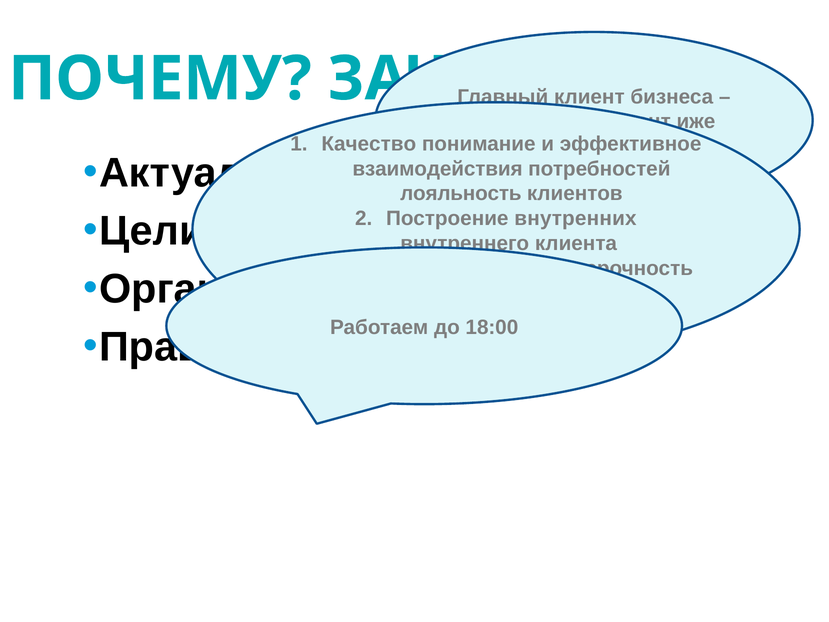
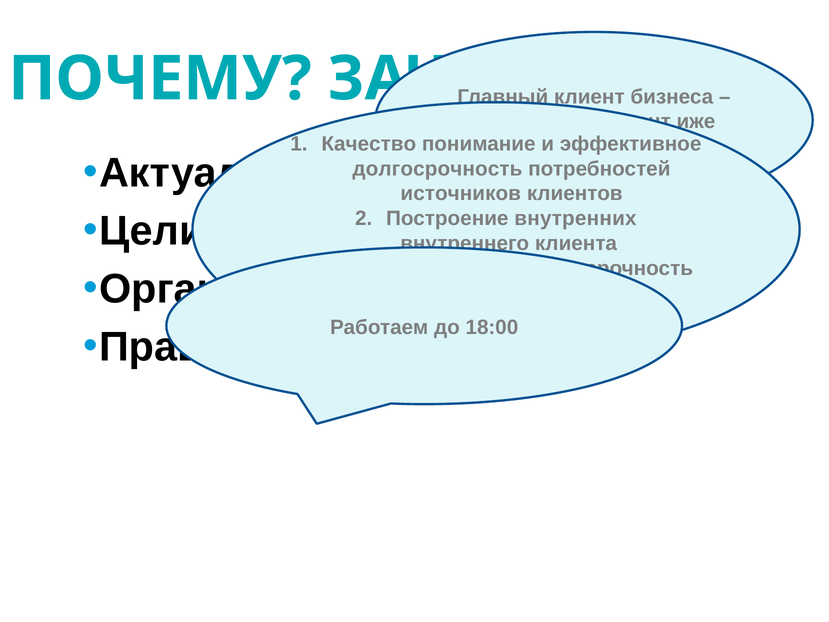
взаимодействия at (437, 169): взаимодействия -> долгосрочность
лояльность: лояльность -> источников
